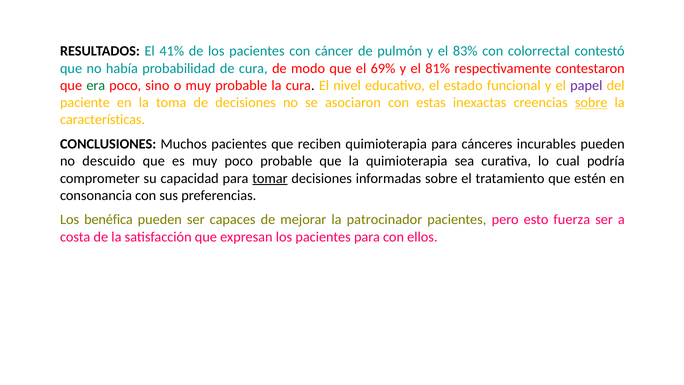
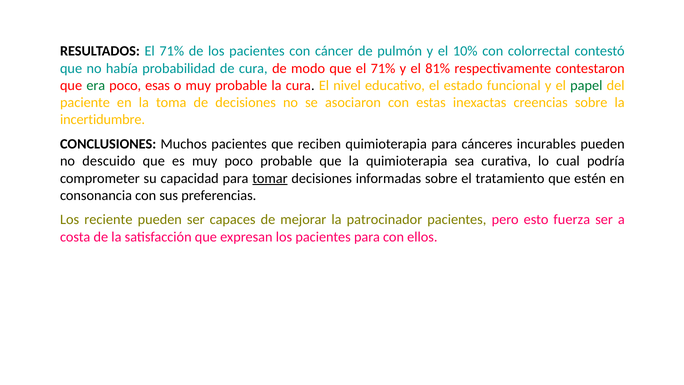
RESULTADOS El 41%: 41% -> 71%
83%: 83% -> 10%
que el 69%: 69% -> 71%
sino: sino -> esas
papel colour: purple -> green
sobre at (591, 103) underline: present -> none
características: características -> incertidumbre
benéfica: benéfica -> reciente
